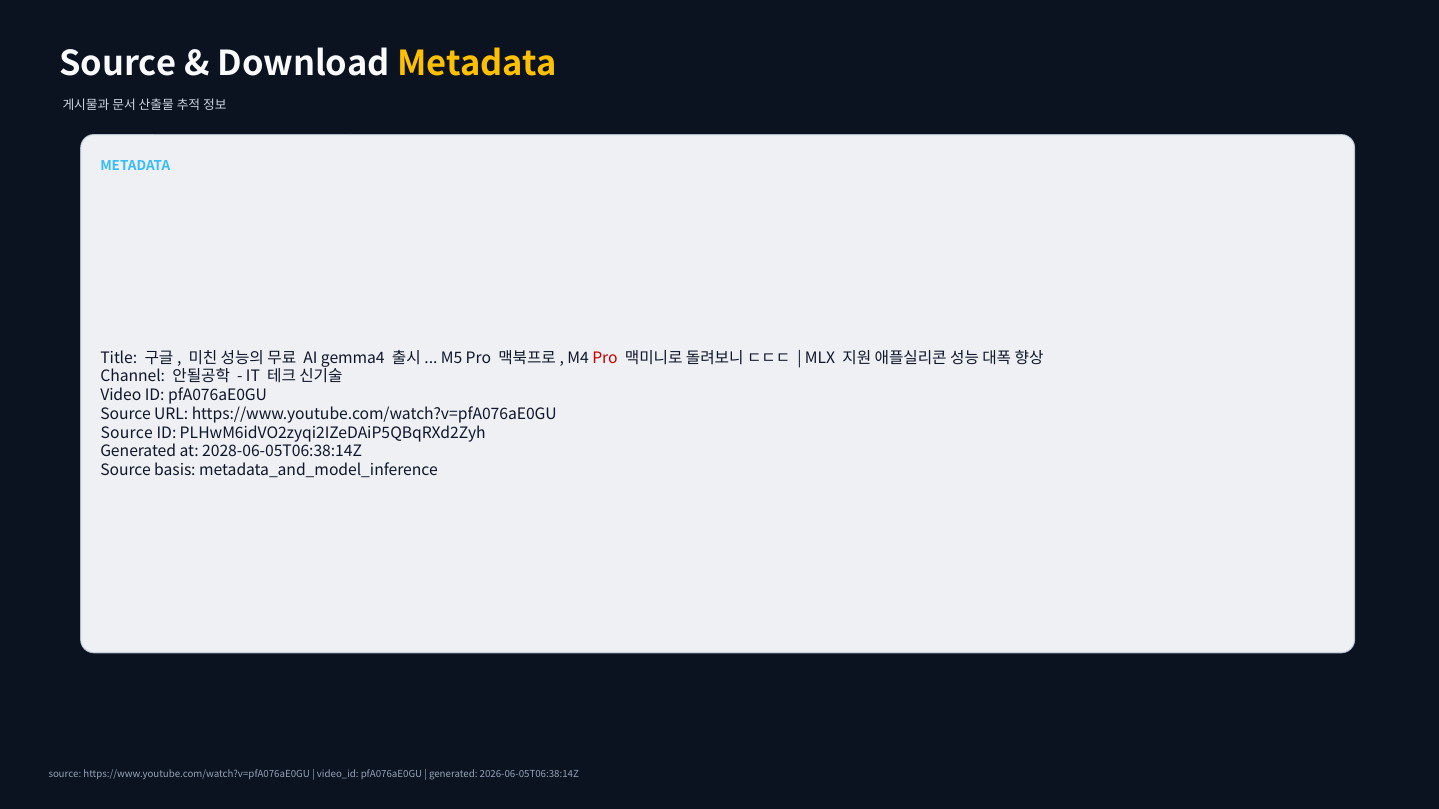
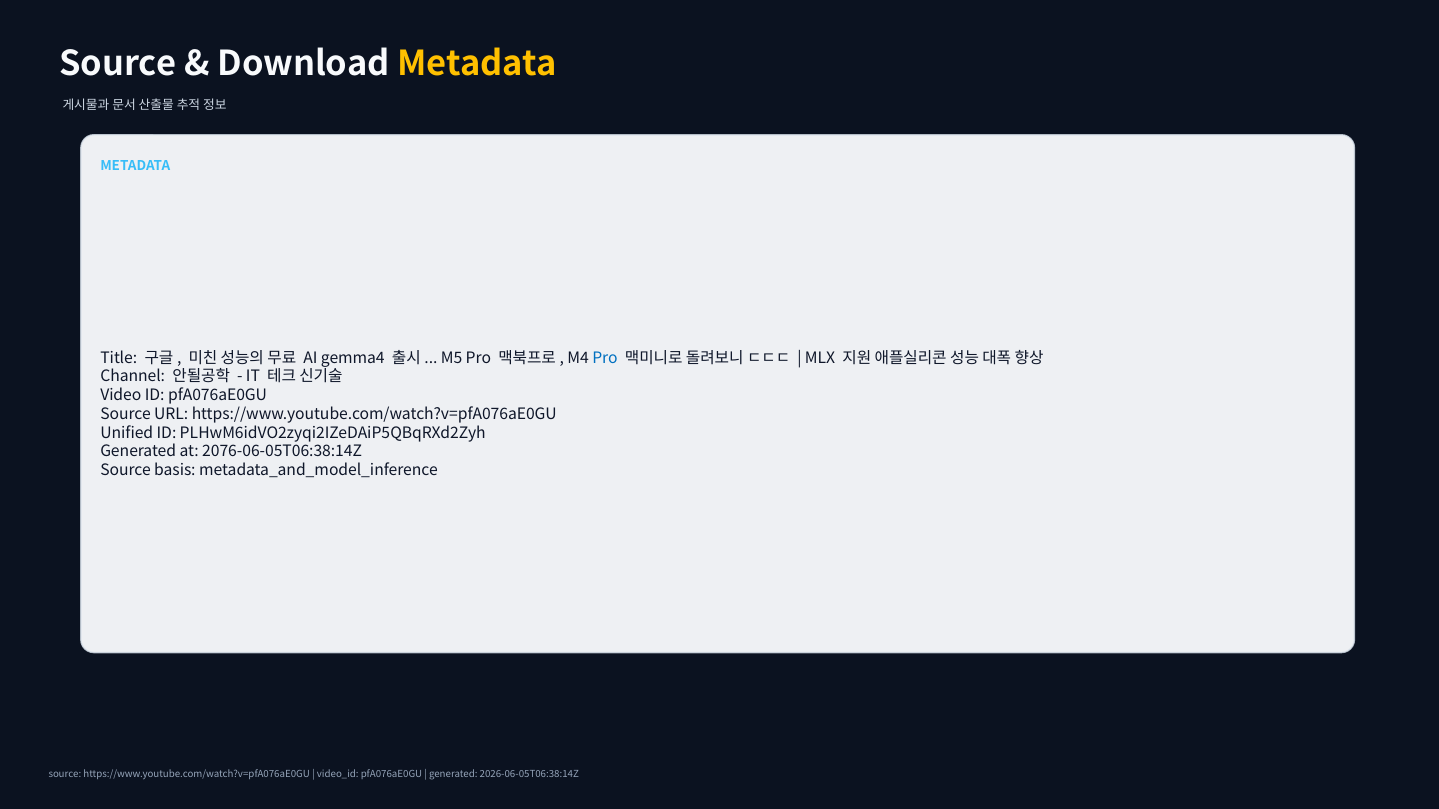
Pro at (605, 358) colour: red -> blue
Source at (127, 433): Source -> Unified
2028-06-05T06:38:14Z: 2028-06-05T06:38:14Z -> 2076-06-05T06:38:14Z
